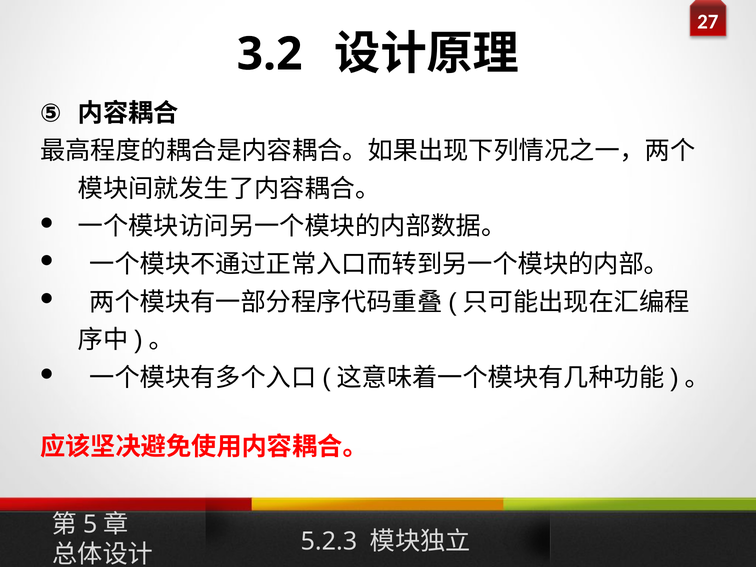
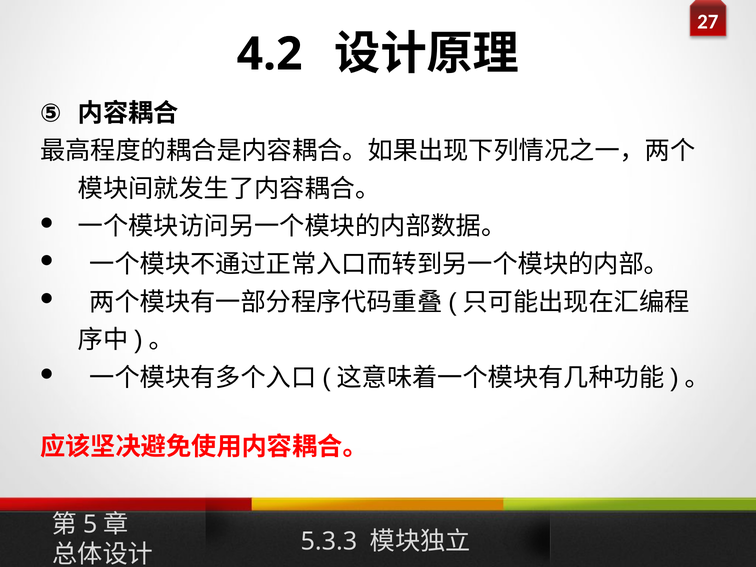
3.2: 3.2 -> 4.2
5.2.3: 5.2.3 -> 5.3.3
